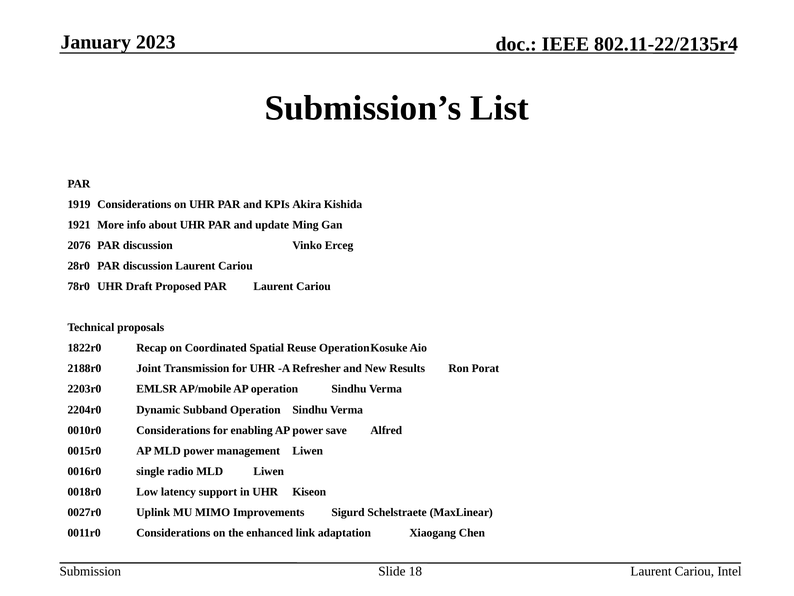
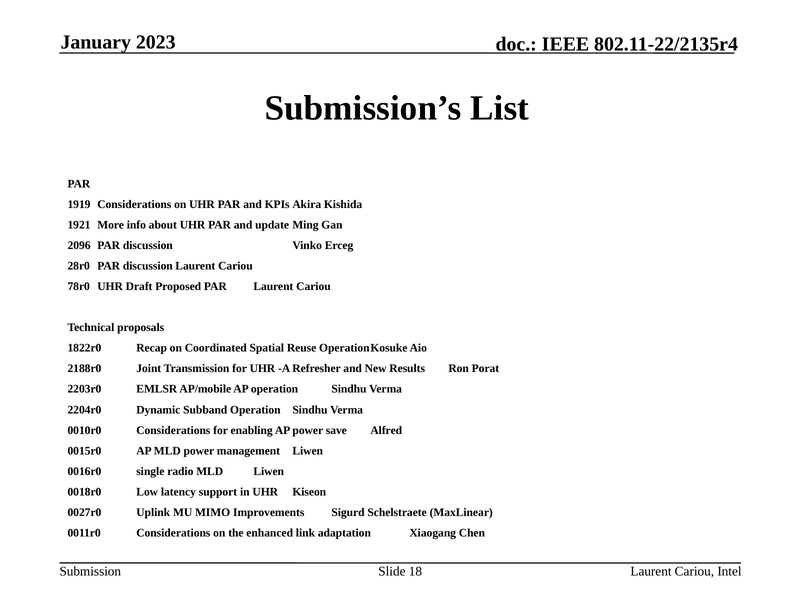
2076: 2076 -> 2096
